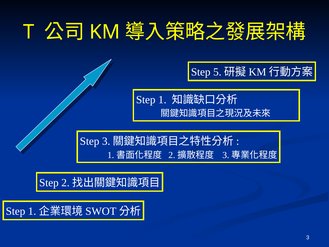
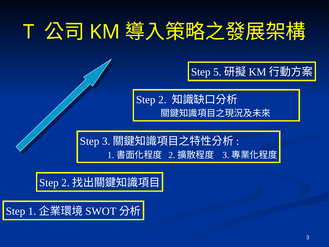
1: 1 -> 2
